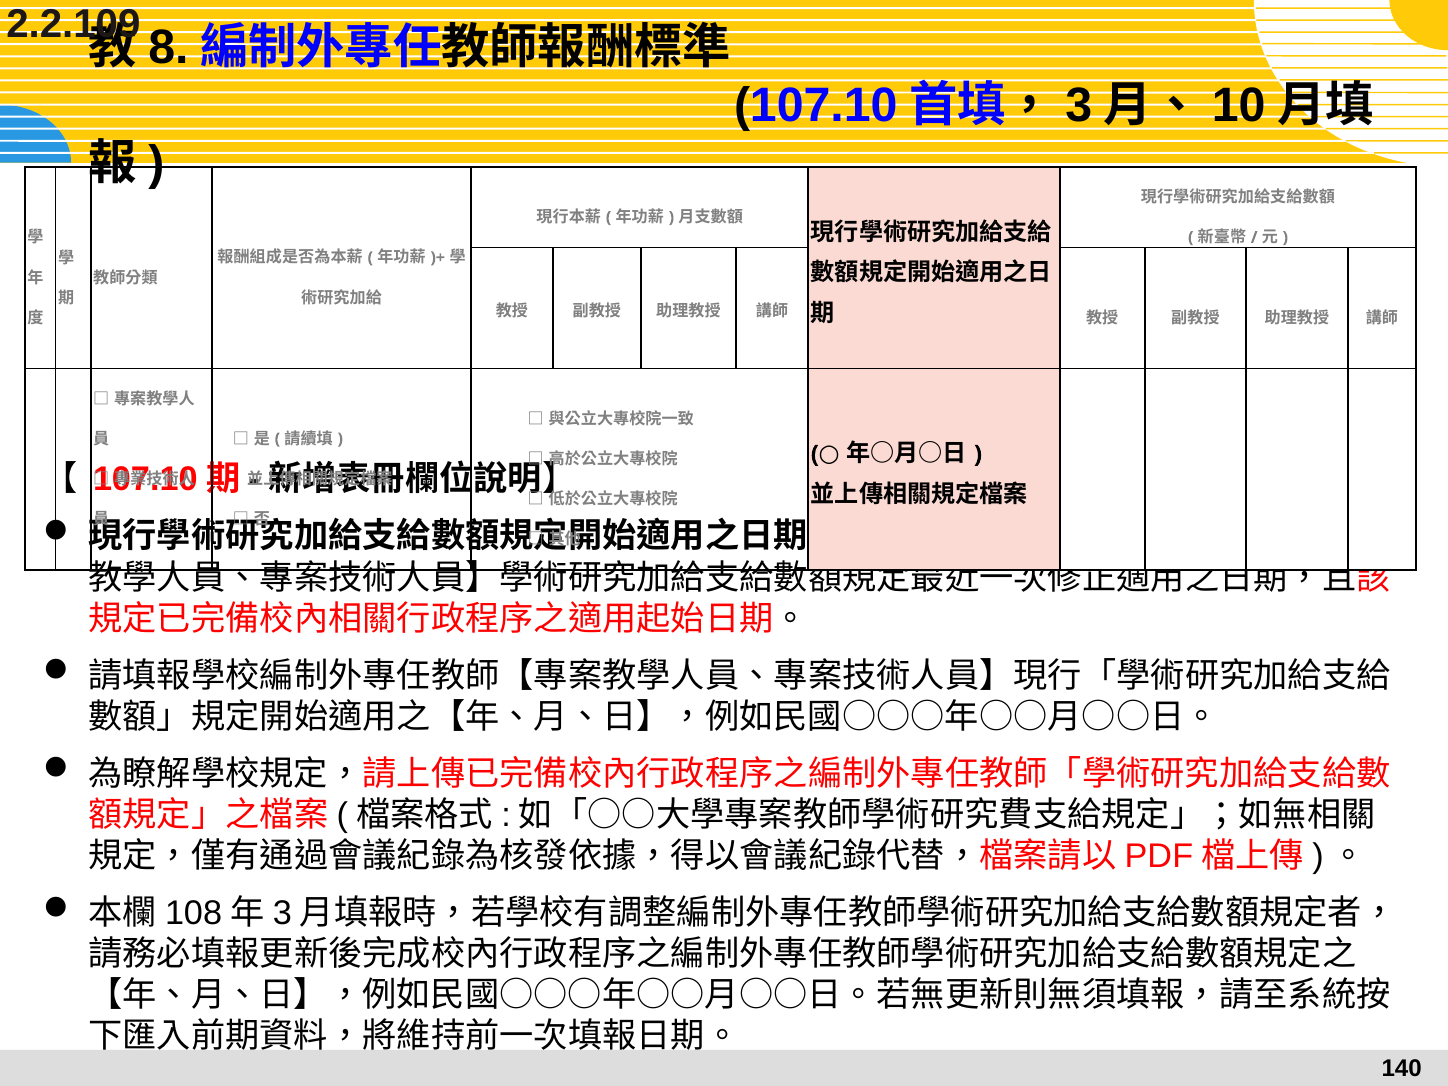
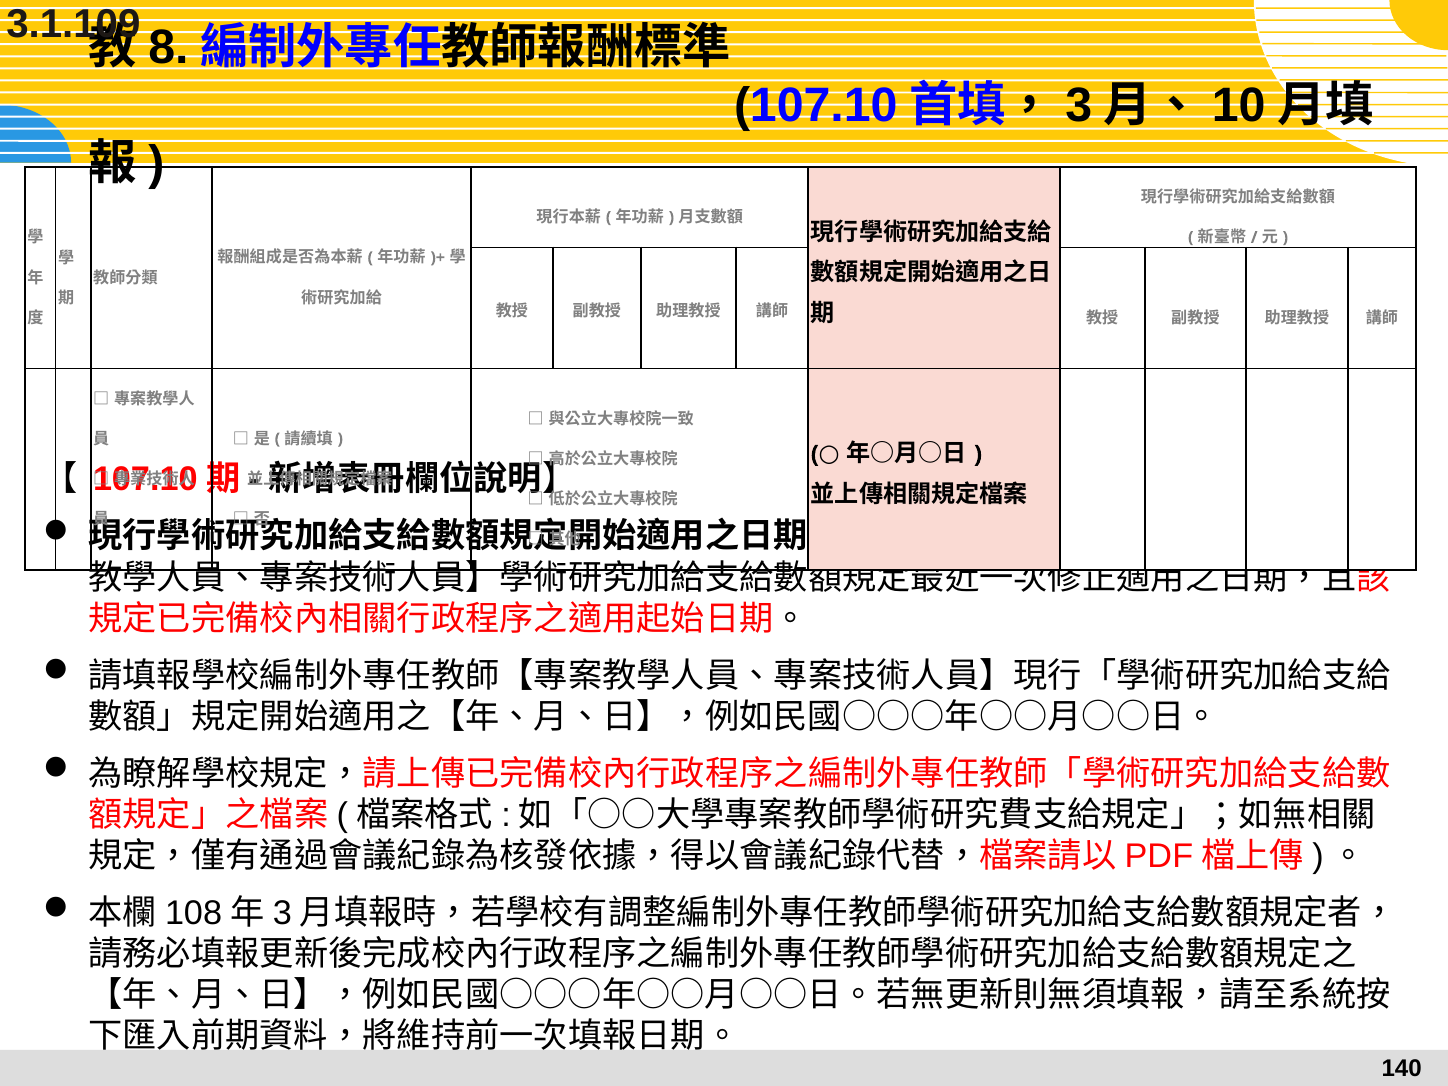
2.2.109: 2.2.109 -> 3.1.109
